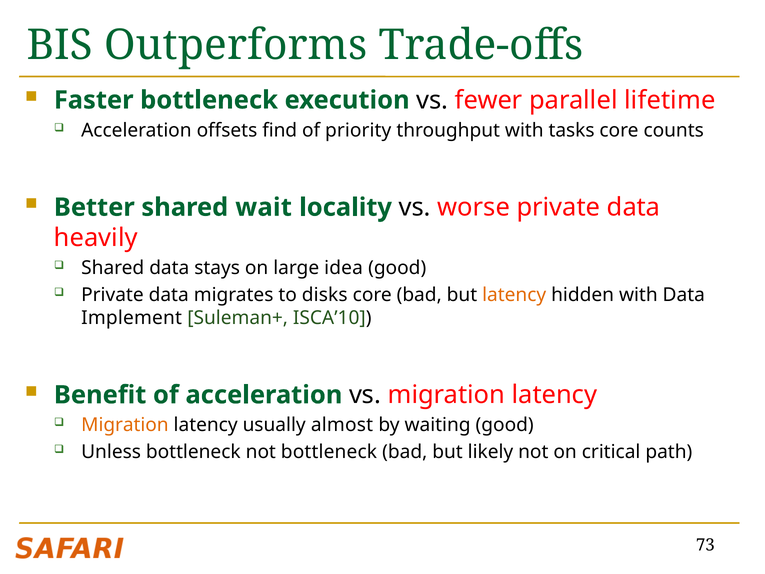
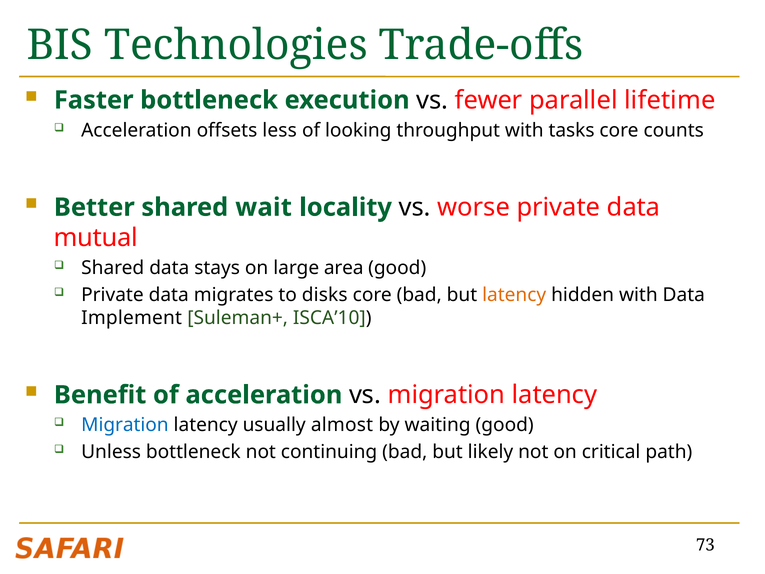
Outperforms: Outperforms -> Technologies
find: find -> less
priority: priority -> looking
heavily: heavily -> mutual
idea: idea -> area
Migration at (125, 425) colour: orange -> blue
not bottleneck: bottleneck -> continuing
